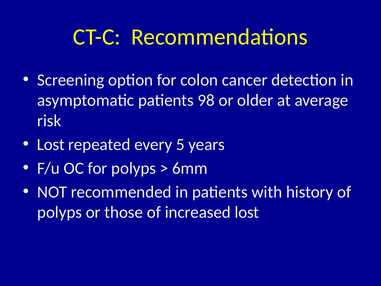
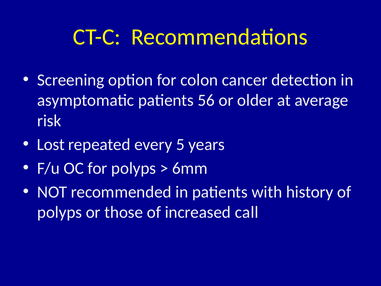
98: 98 -> 56
increased lost: lost -> call
